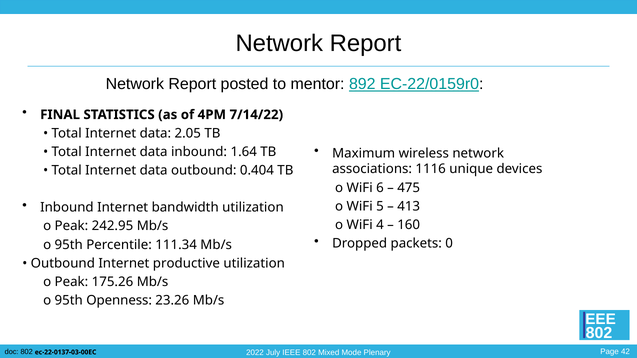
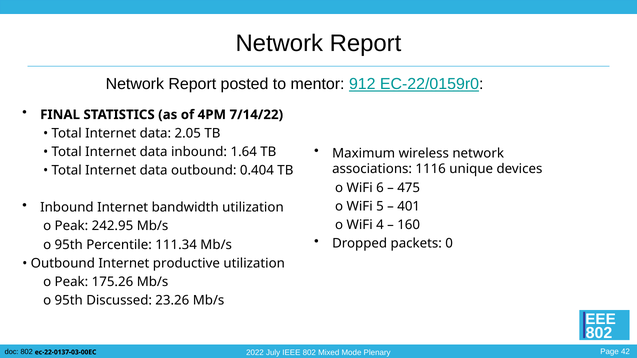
892: 892 -> 912
413: 413 -> 401
Openness: Openness -> Discussed
